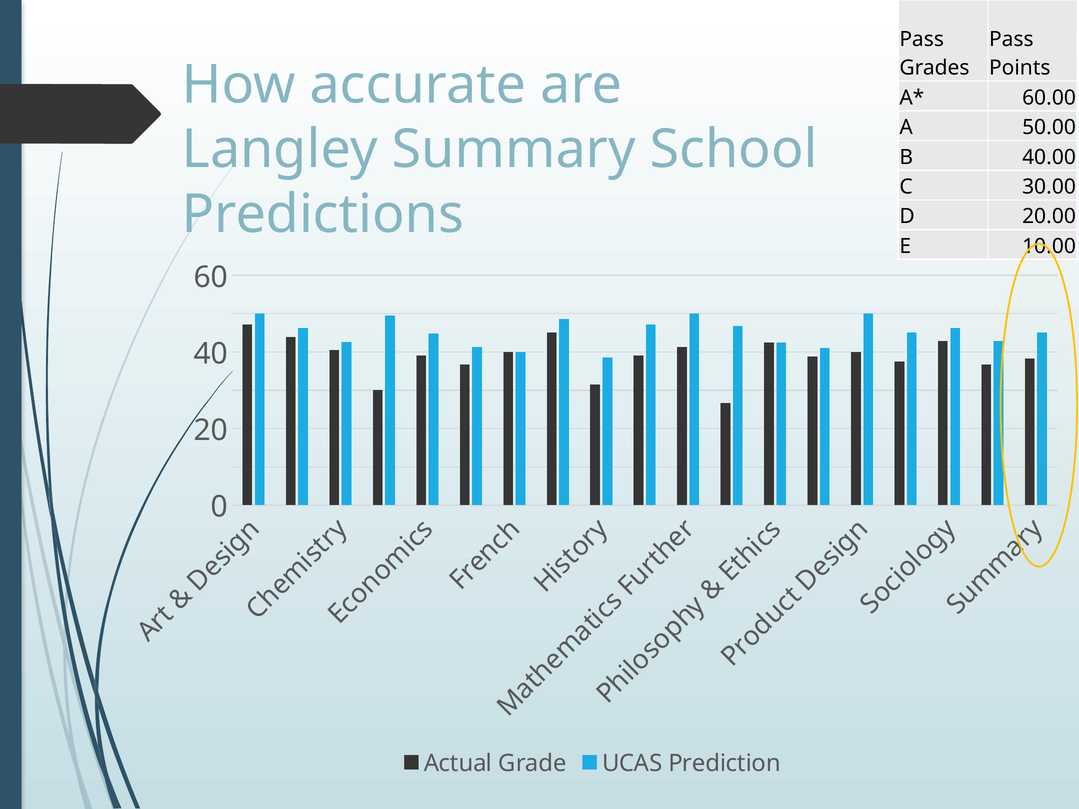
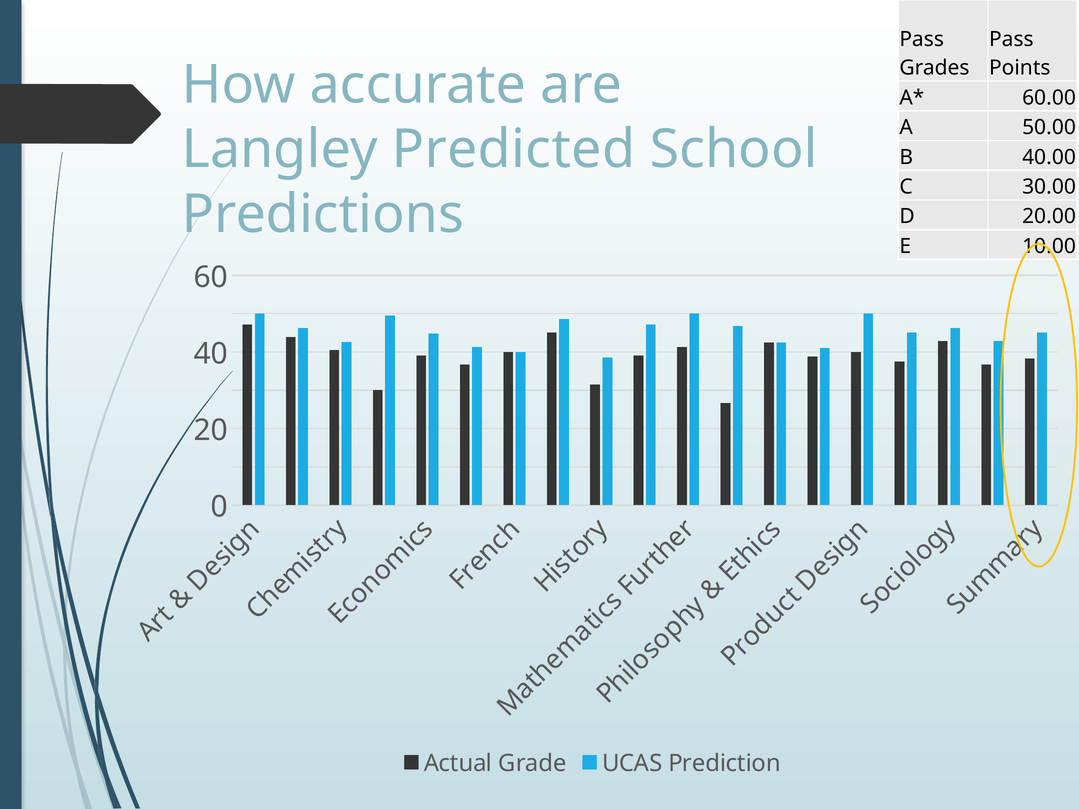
Summary: Summary -> Predicted
